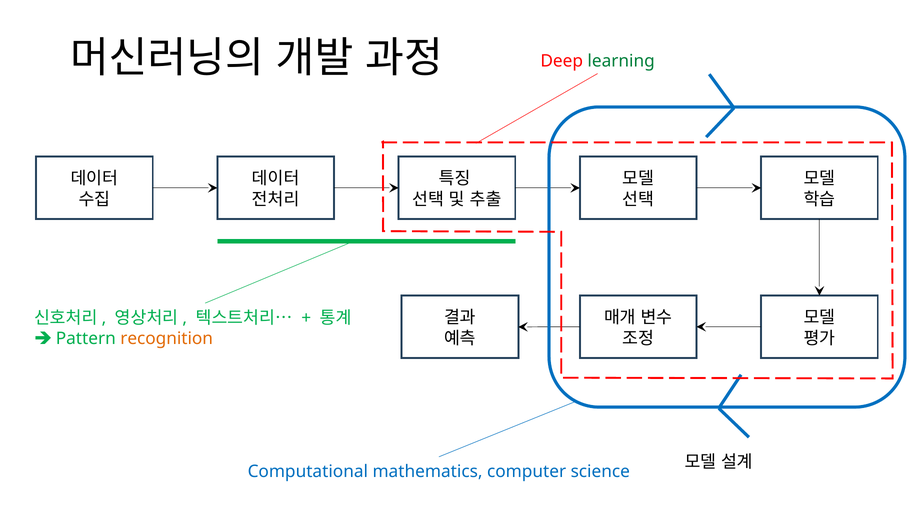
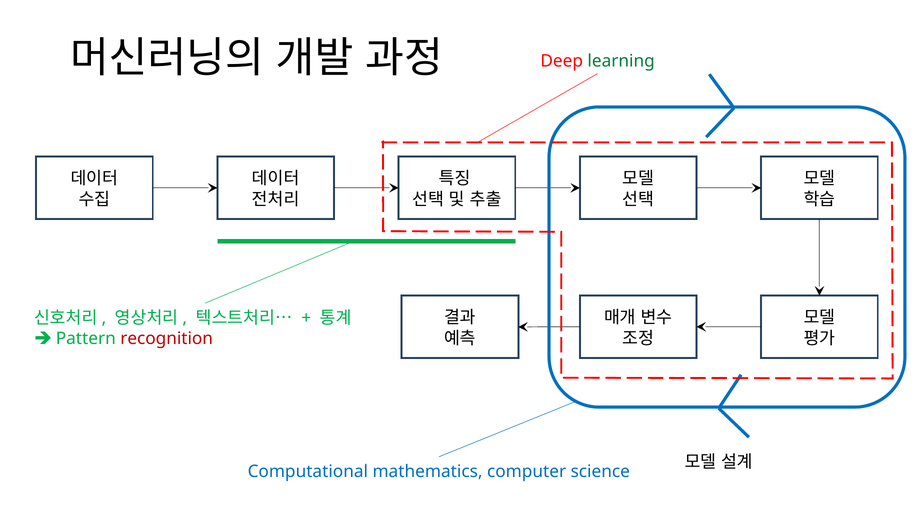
recognition colour: orange -> red
